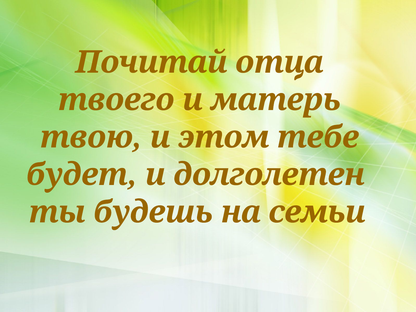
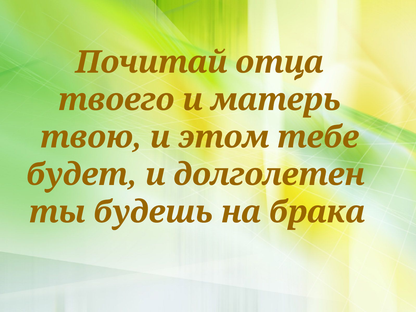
семьи: семьи -> брака
